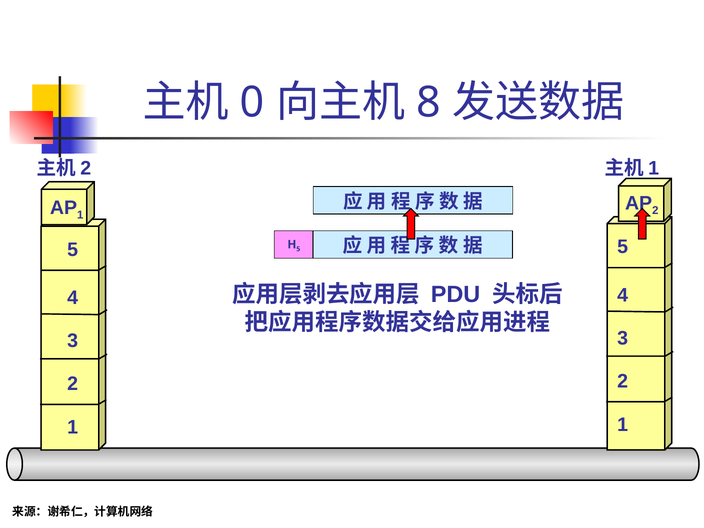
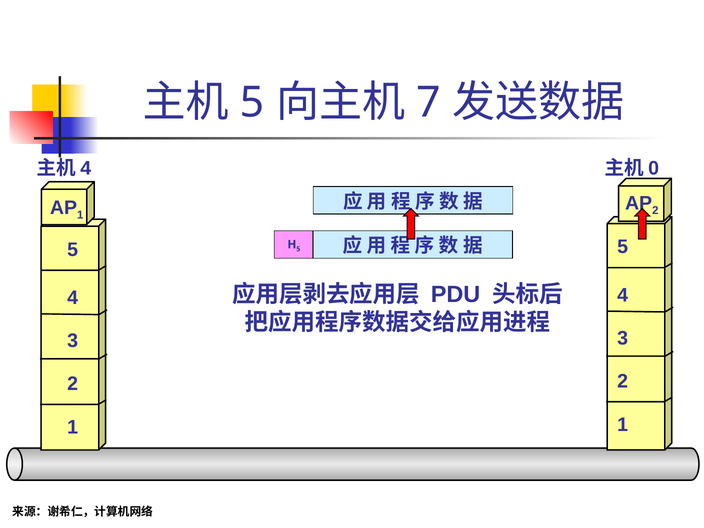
0 at (252, 103): 0 -> 5
8: 8 -> 7
2 at (86, 168): 2 -> 4
1 at (654, 168): 1 -> 0
